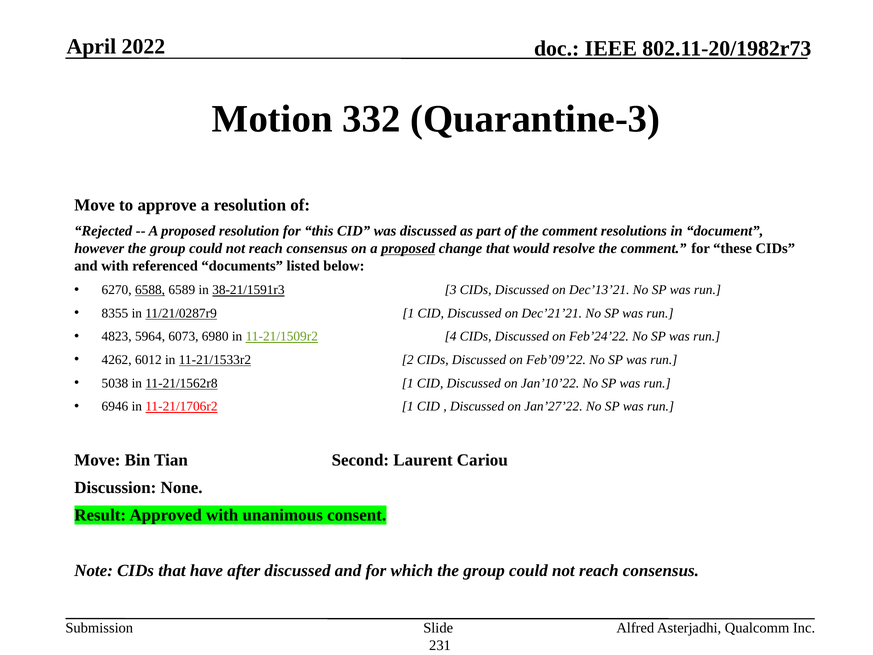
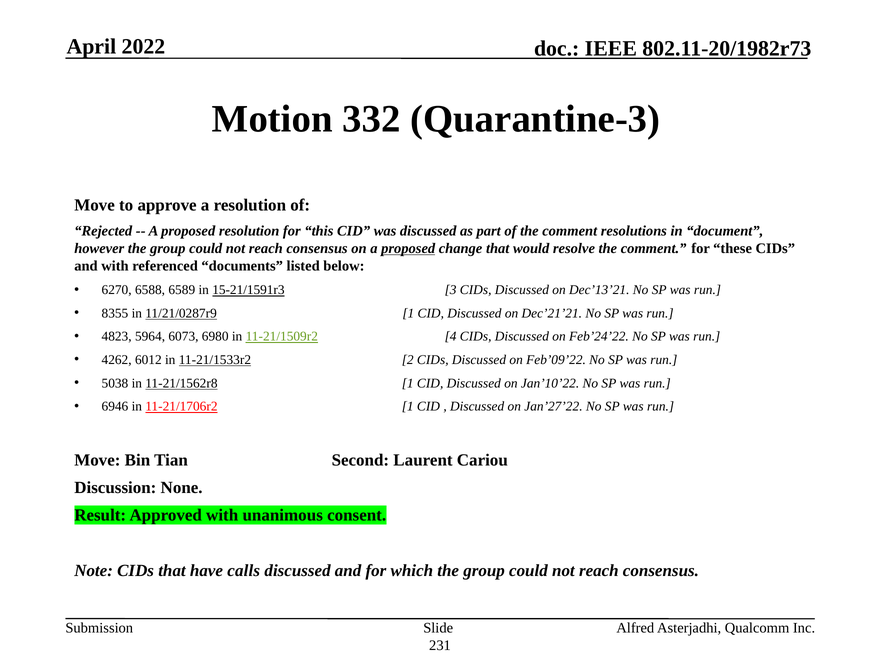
6588 underline: present -> none
38-21/1591r3: 38-21/1591r3 -> 15-21/1591r3
after: after -> calls
